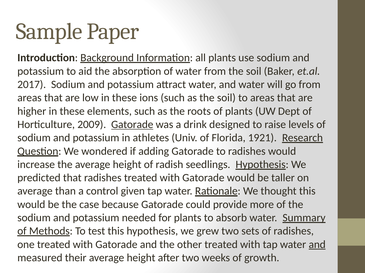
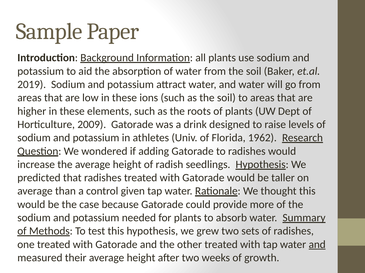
2017: 2017 -> 2019
Gatorade at (132, 125) underline: present -> none
1921: 1921 -> 1962
